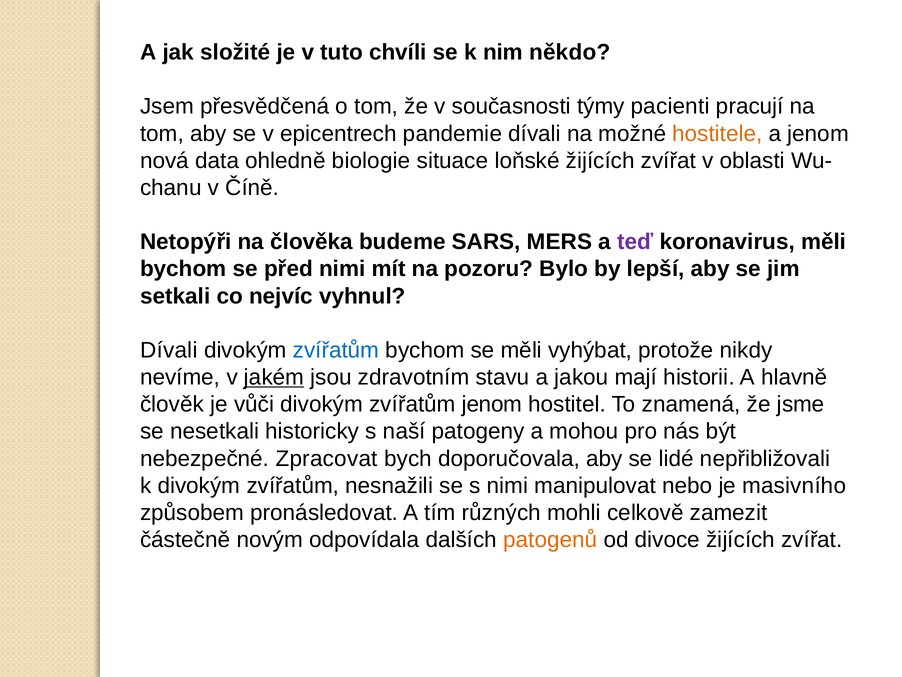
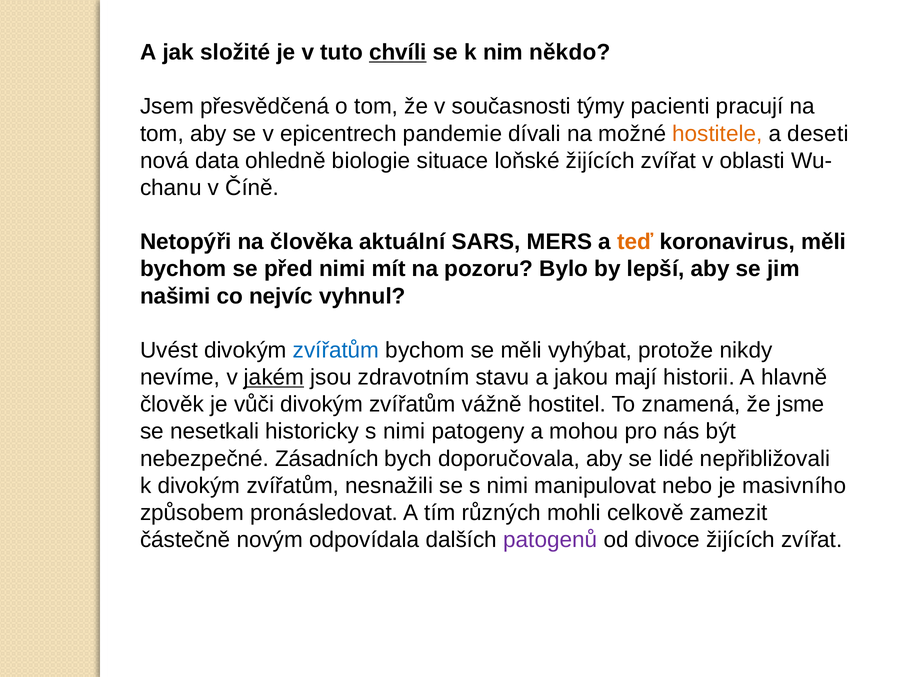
chvíli underline: none -> present
a jenom: jenom -> deseti
budeme: budeme -> aktuální
teď colour: purple -> orange
setkali: setkali -> našimi
Dívali at (169, 350): Dívali -> Uvést
zvířatům jenom: jenom -> vážně
historicky s naší: naší -> nimi
Zpracovat: Zpracovat -> Zásadních
patogenů colour: orange -> purple
